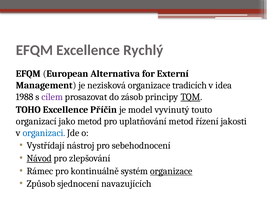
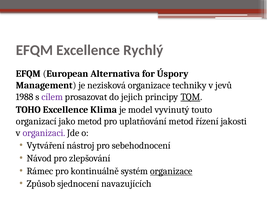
Externí: Externí -> Úspory
tradicích: tradicích -> techniky
idea: idea -> jevů
zásob: zásob -> jejich
Příčin: Příčin -> Klima
organizaci colour: blue -> purple
Vystřídají: Vystřídají -> Vytváření
Návod underline: present -> none
